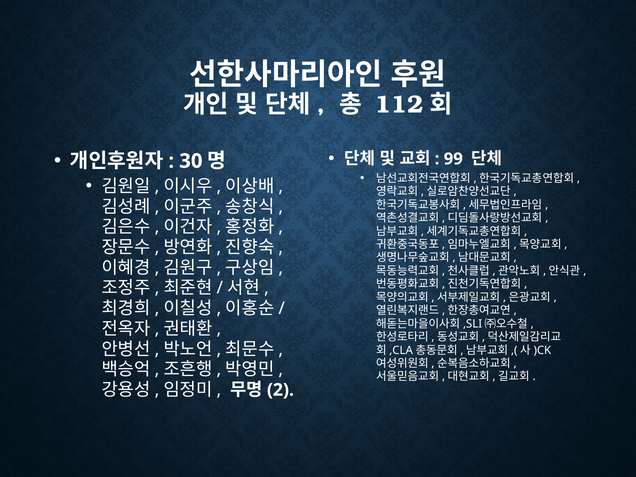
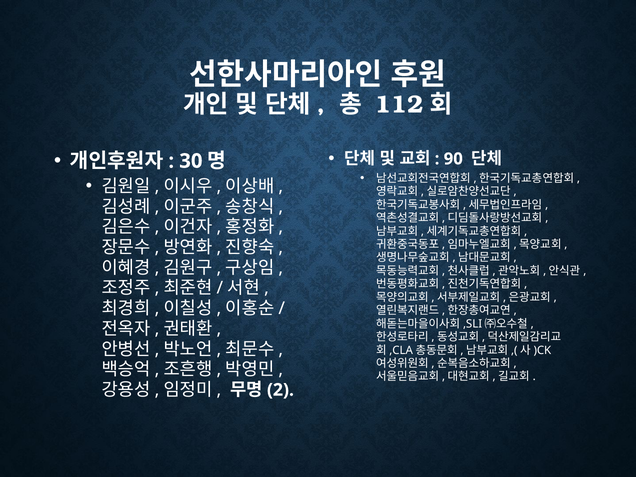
99: 99 -> 90
